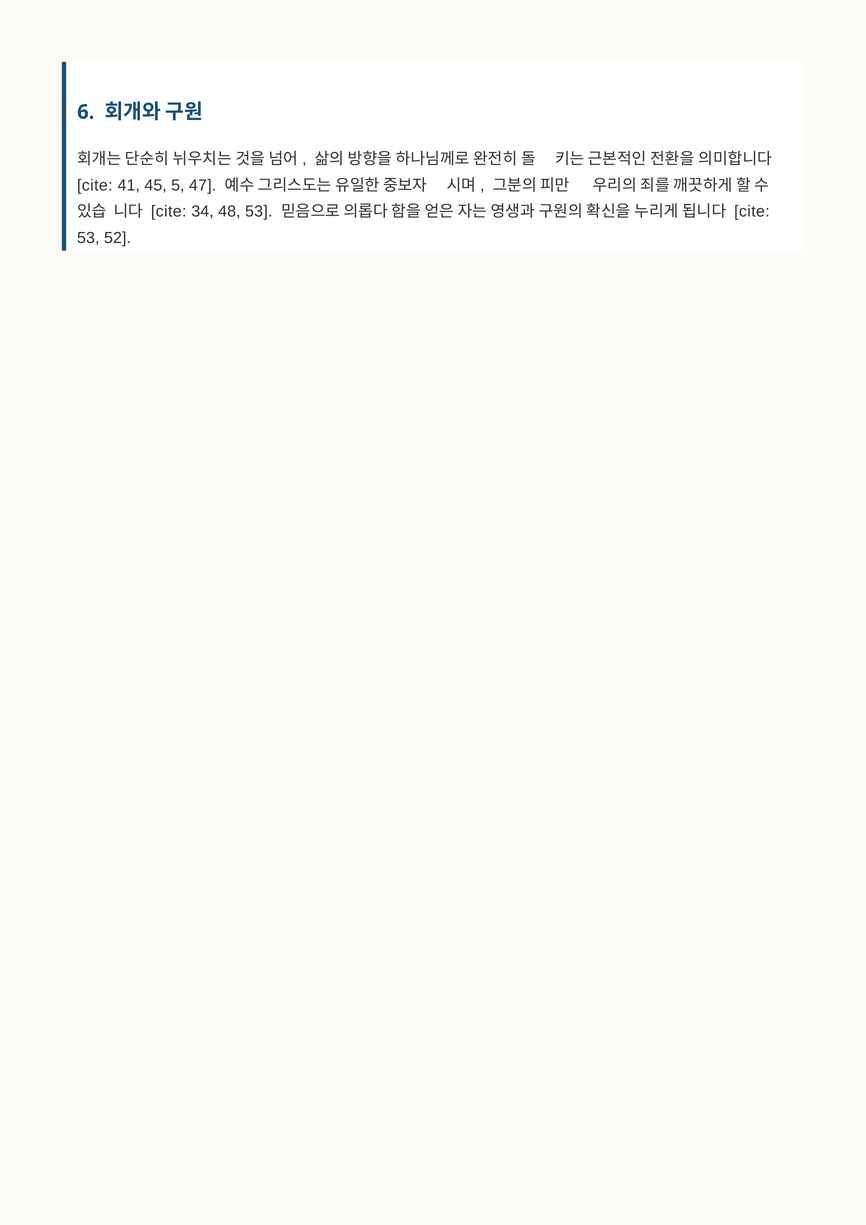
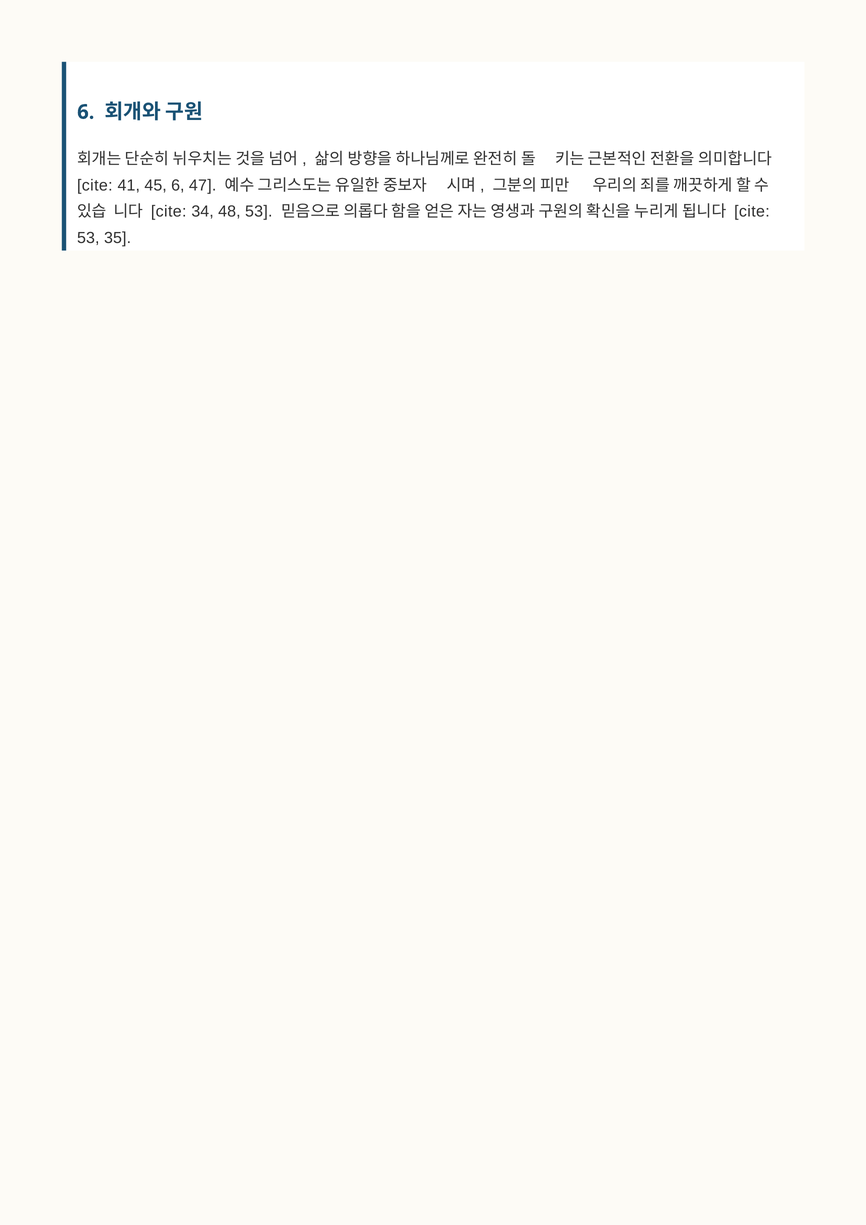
45 5: 5 -> 6
52: 52 -> 35
